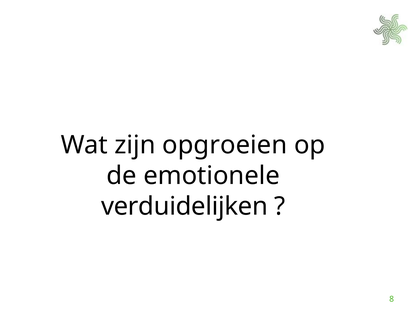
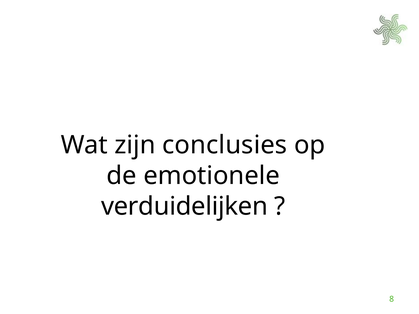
opgroeien: opgroeien -> conclusies
